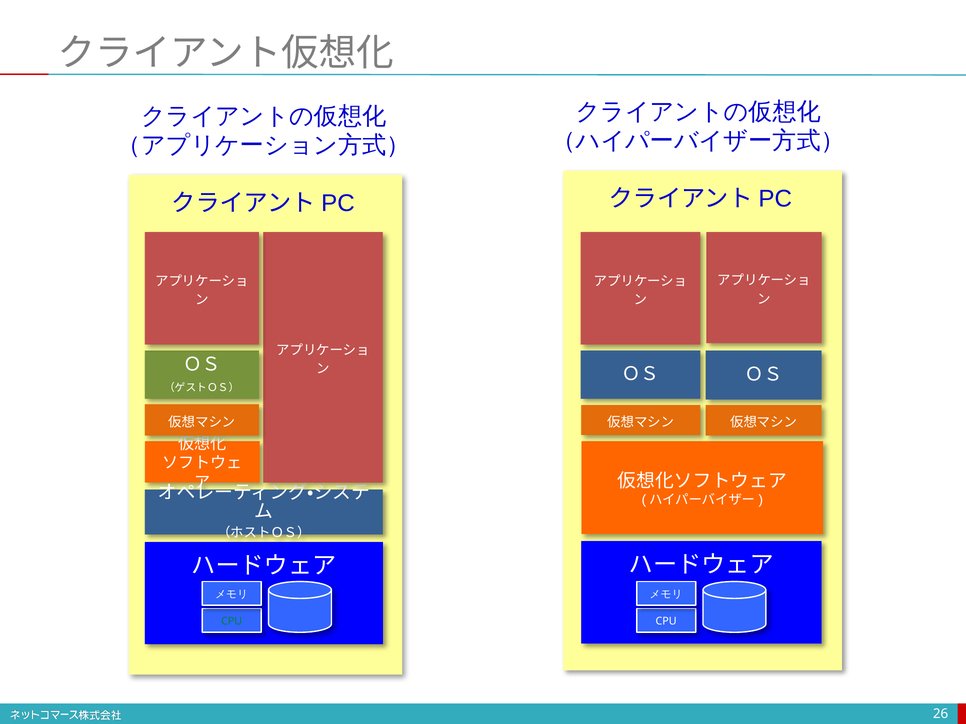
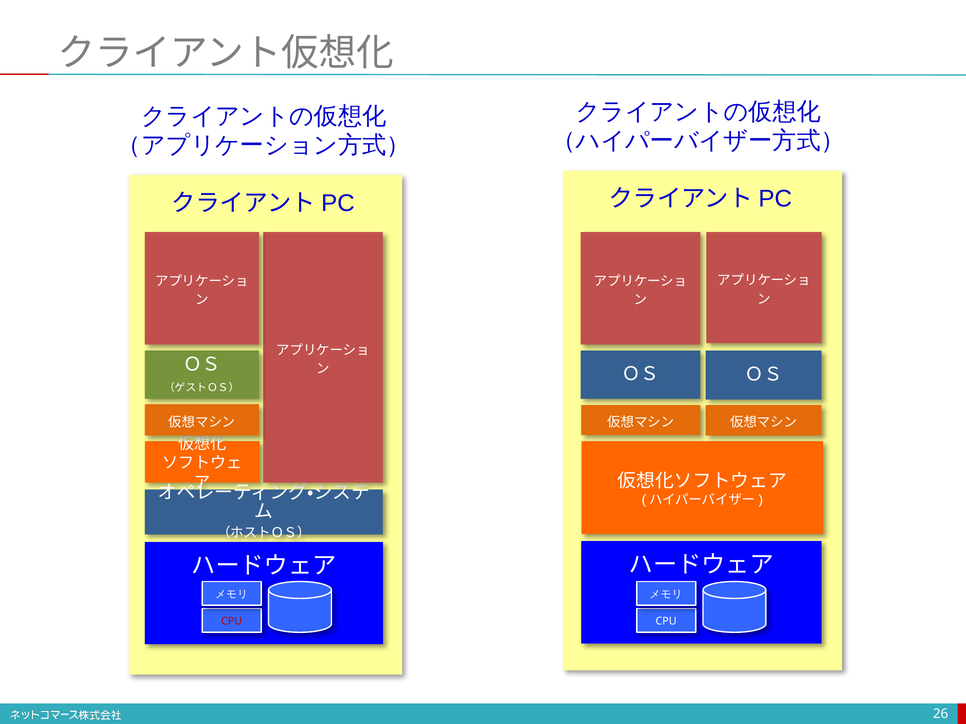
CPU at (232, 622) colour: green -> red
